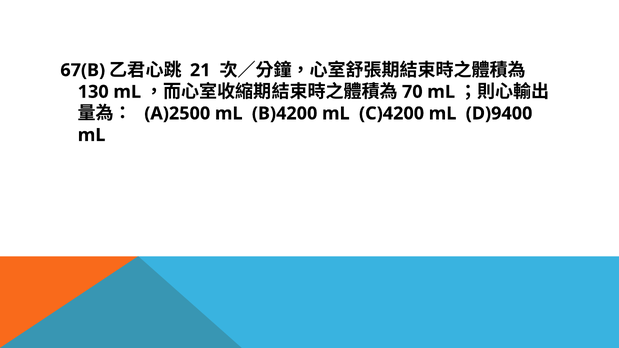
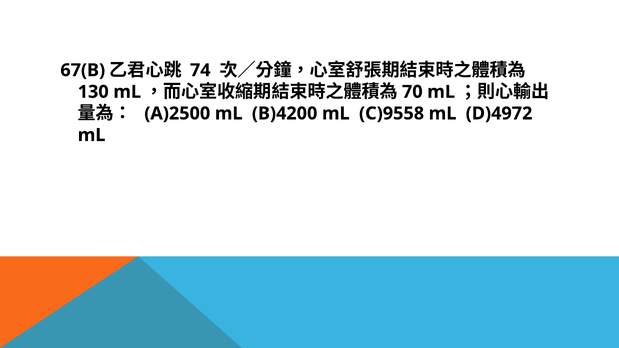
21: 21 -> 74
C)4200: C)4200 -> C)9558
D)9400: D)9400 -> D)4972
